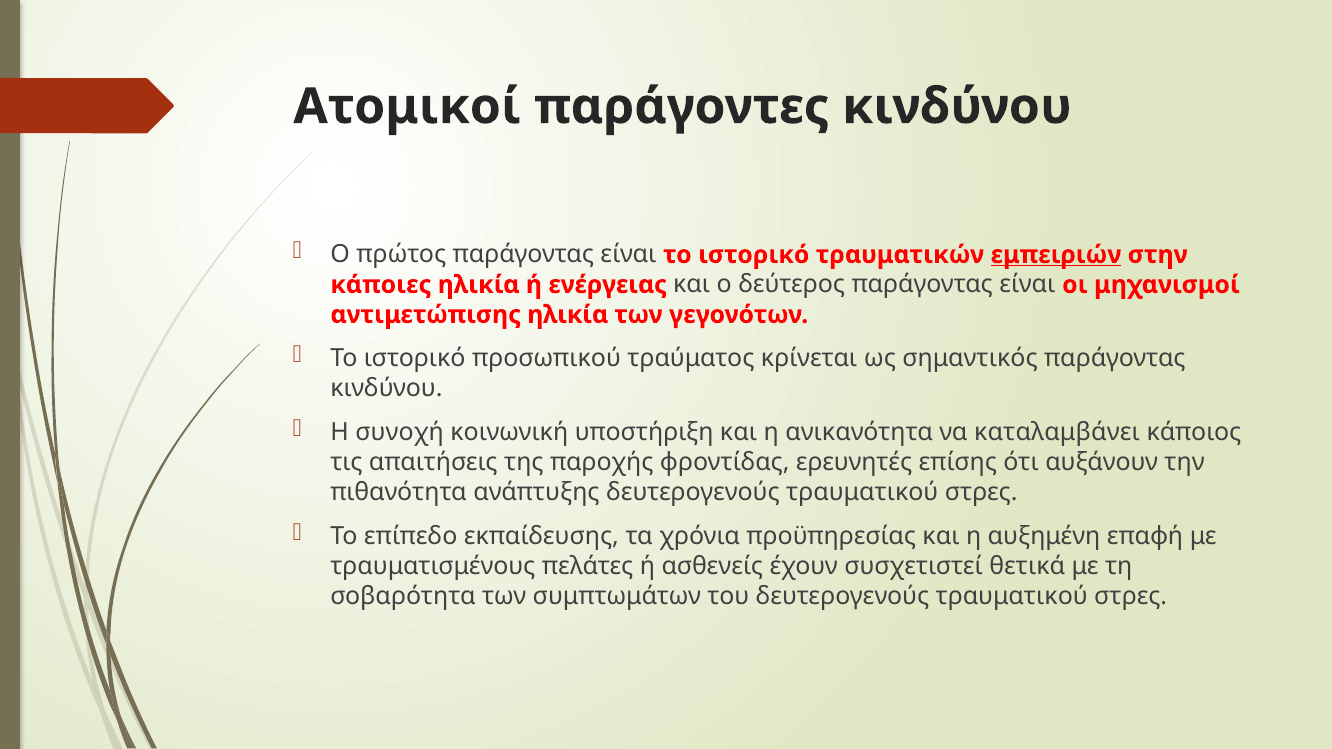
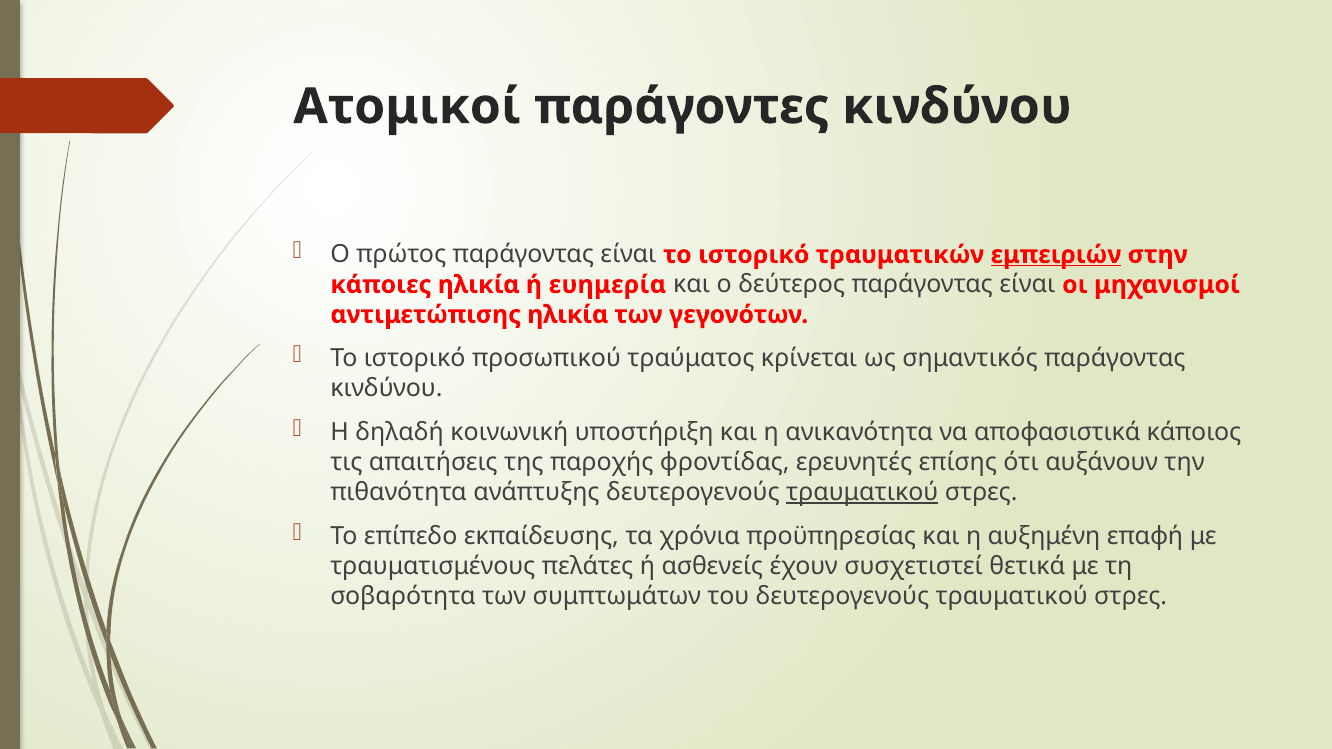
ενέργειας: ενέργειας -> ευημερία
συνοχή: συνοχή -> δηλαδή
καταλαμβάνει: καταλαμβάνει -> αποφασιστικά
τραυματικού at (862, 492) underline: none -> present
